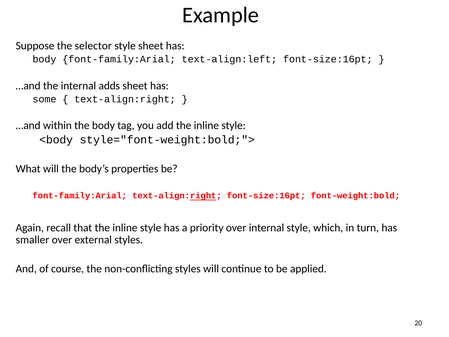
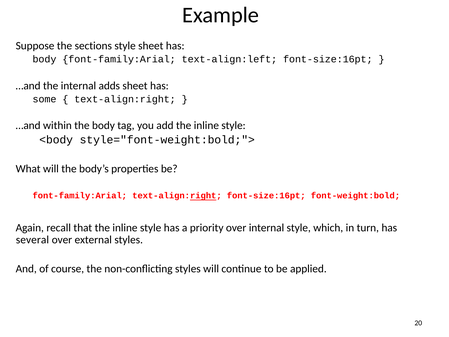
selector: selector -> sections
smaller: smaller -> several
